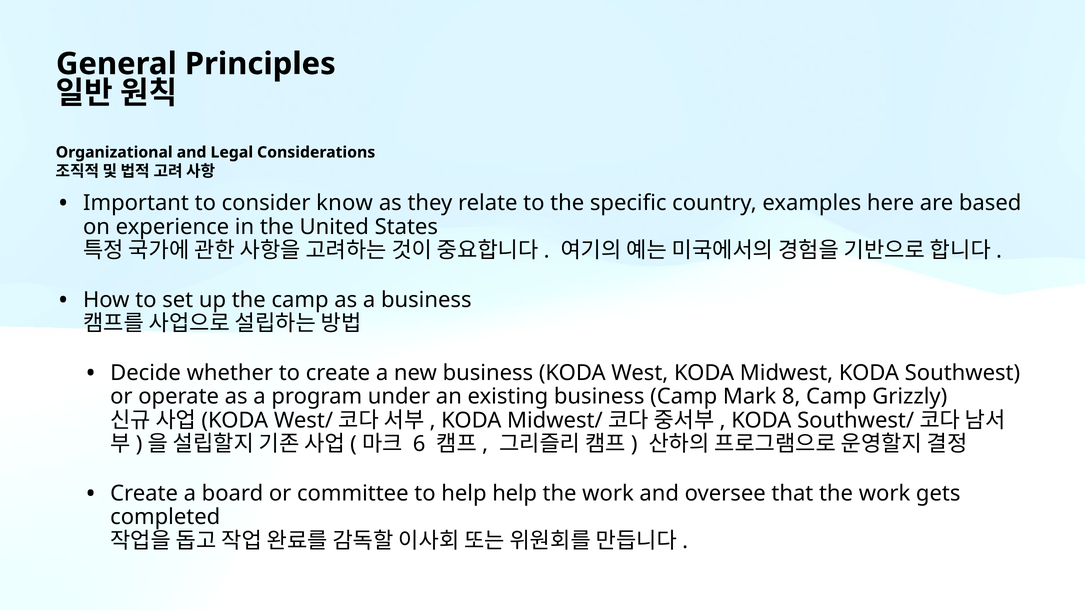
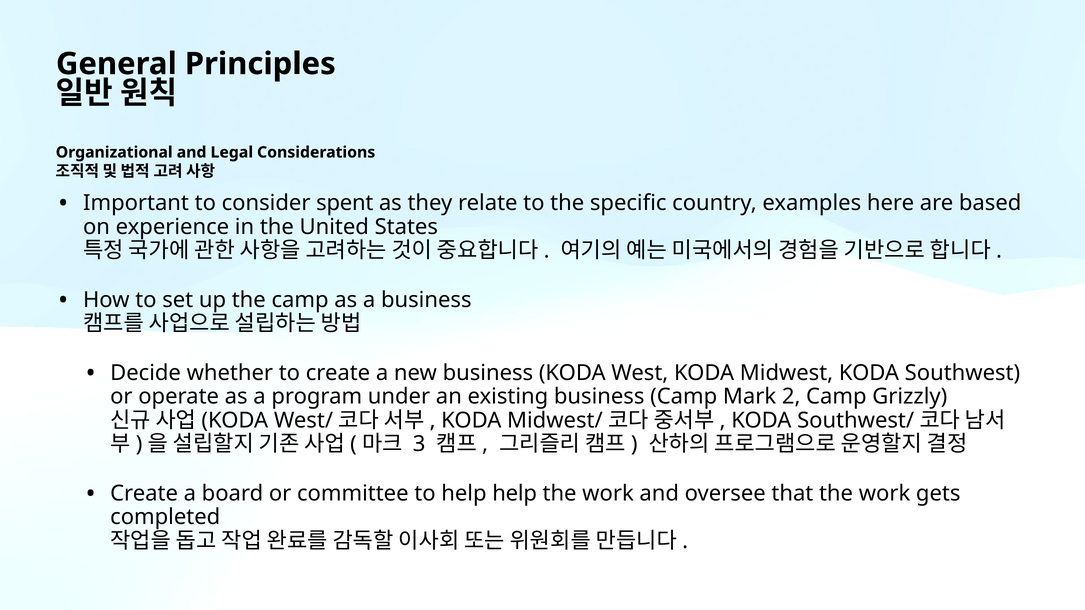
know: know -> spent
8: 8 -> 2
6: 6 -> 3
